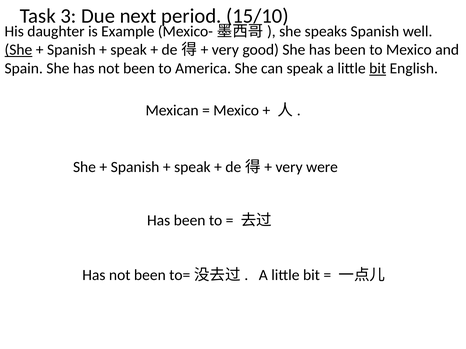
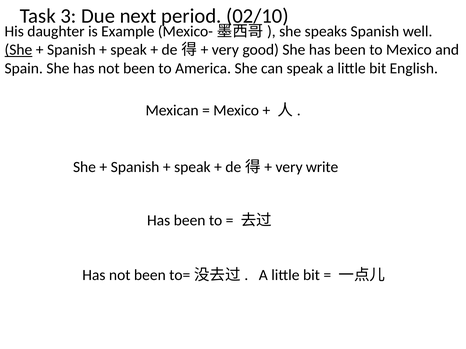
15/10: 15/10 -> 02/10
bit at (378, 69) underline: present -> none
were: were -> write
